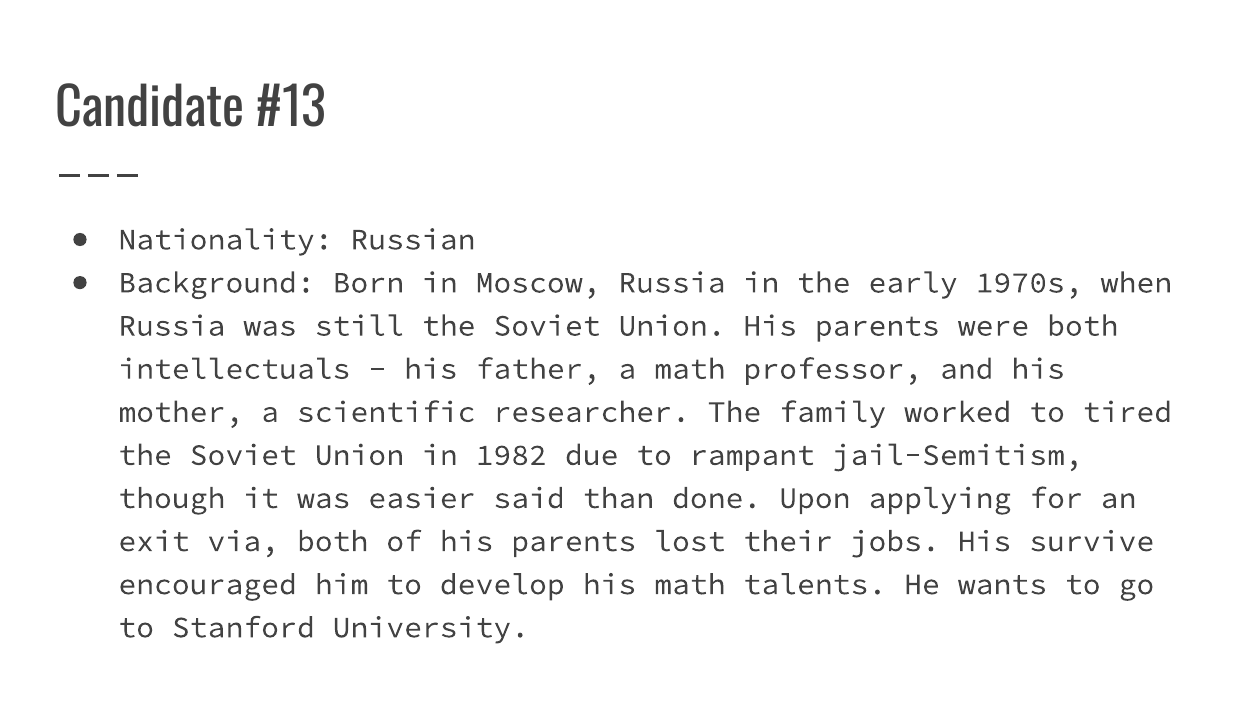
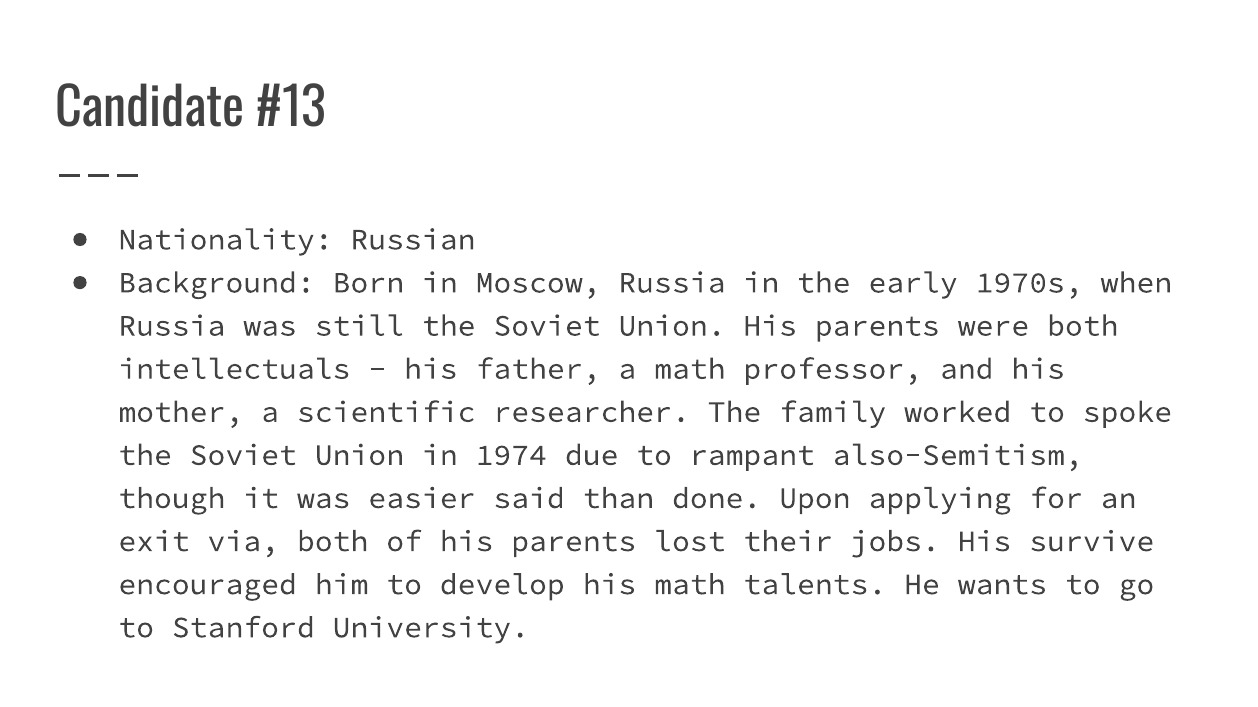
tired: tired -> spoke
1982: 1982 -> 1974
jail-Semitism: jail-Semitism -> also-Semitism
